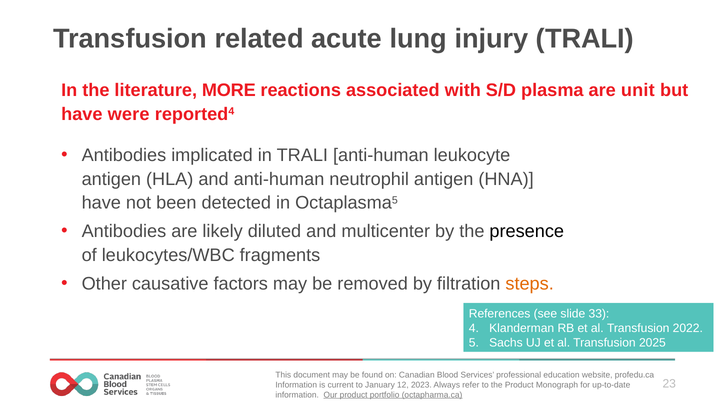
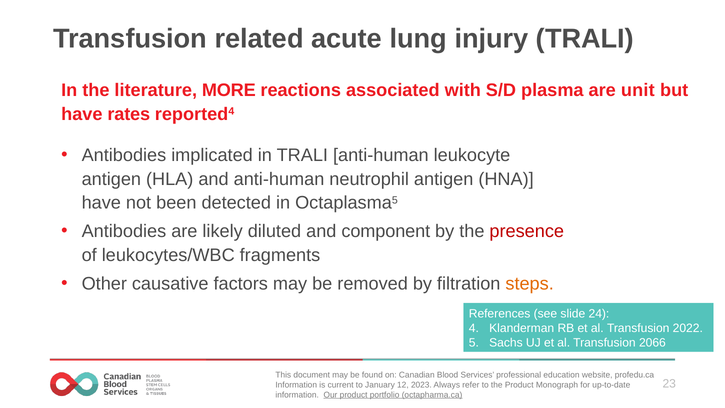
were: were -> rates
multicenter: multicenter -> component
presence colour: black -> red
33: 33 -> 24
2025: 2025 -> 2066
